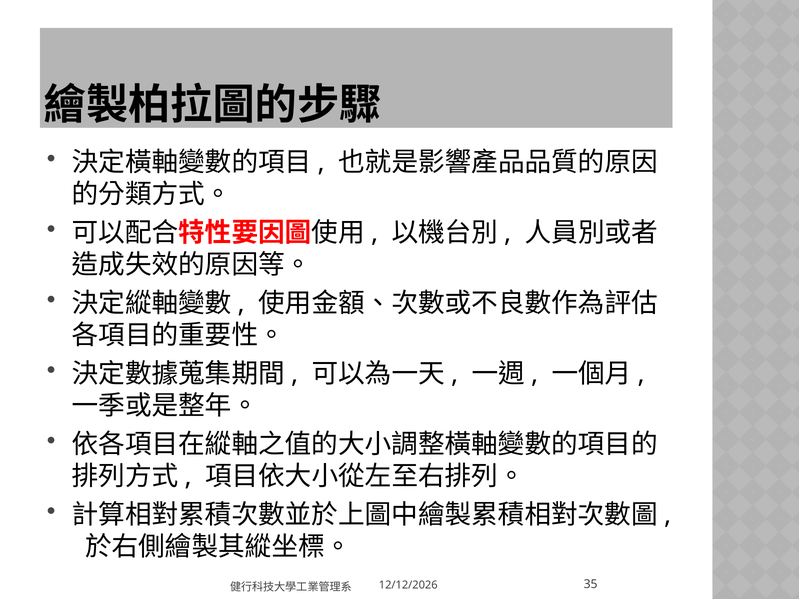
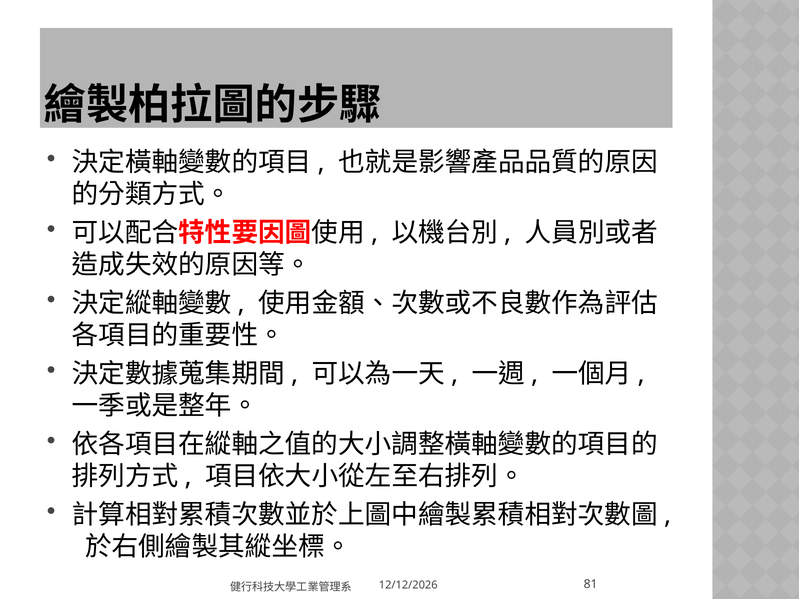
35: 35 -> 81
